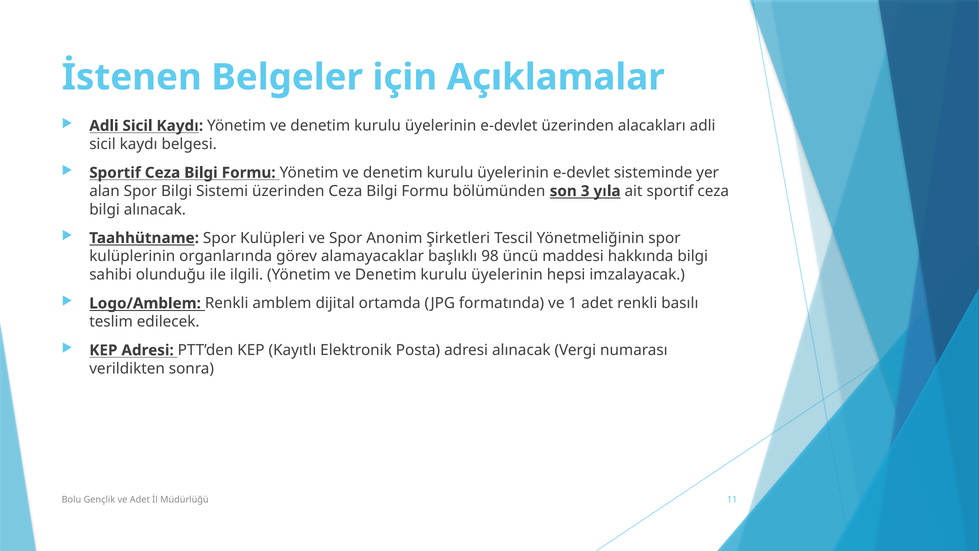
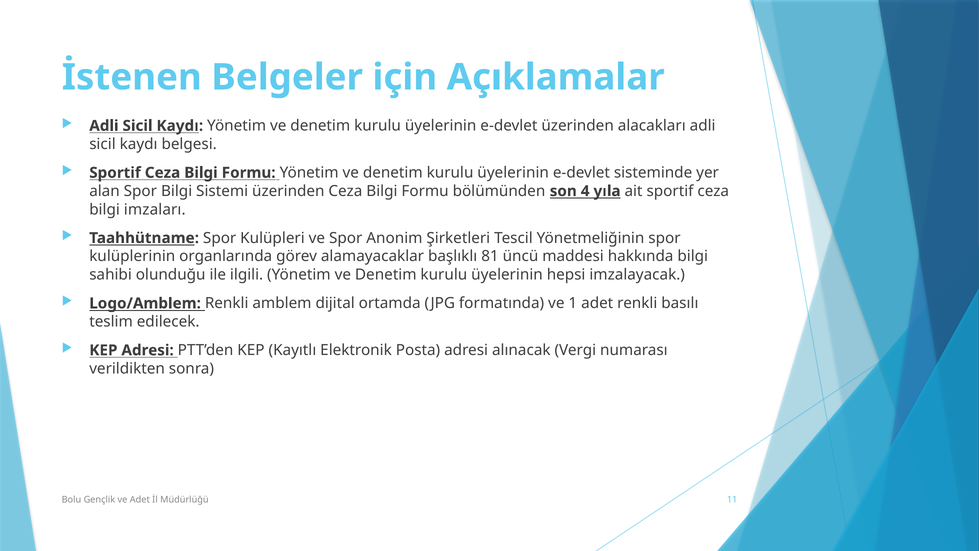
3: 3 -> 4
bilgi alınacak: alınacak -> imzaları
98: 98 -> 81
